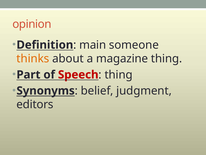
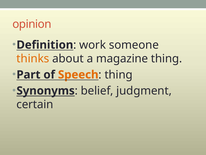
main: main -> work
Speech colour: red -> orange
editors: editors -> certain
